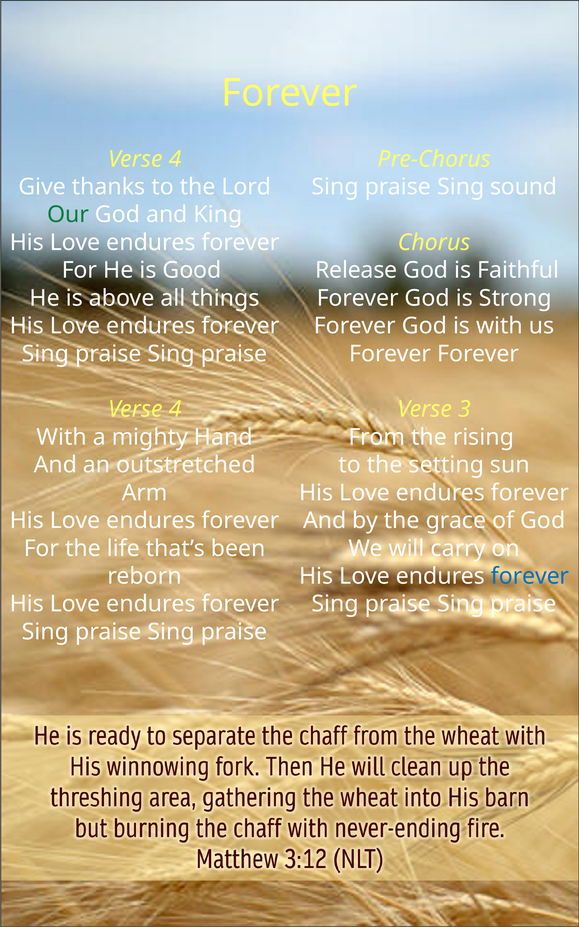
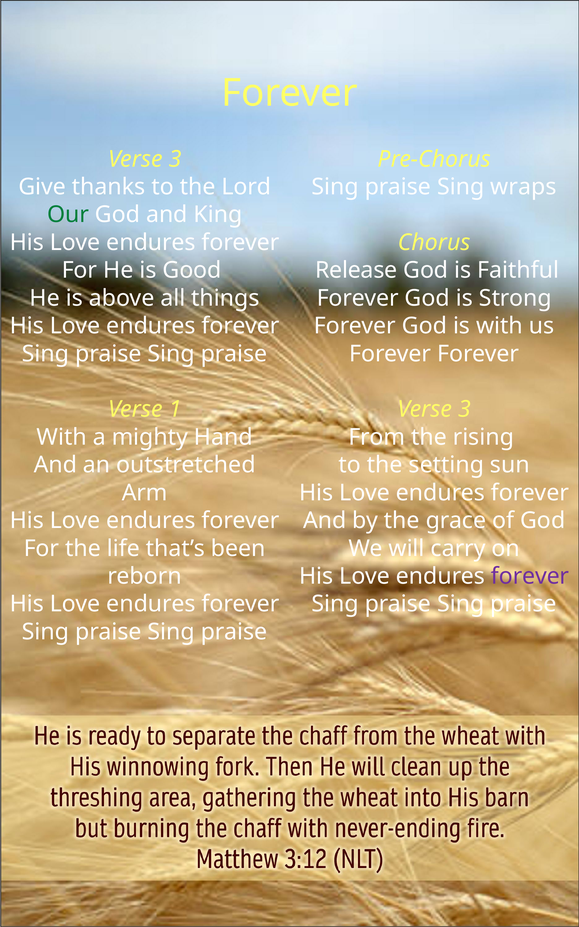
4 at (175, 159): 4 -> 3
sound: sound -> wraps
4 at (175, 409): 4 -> 1
forever at (530, 576) colour: blue -> purple
